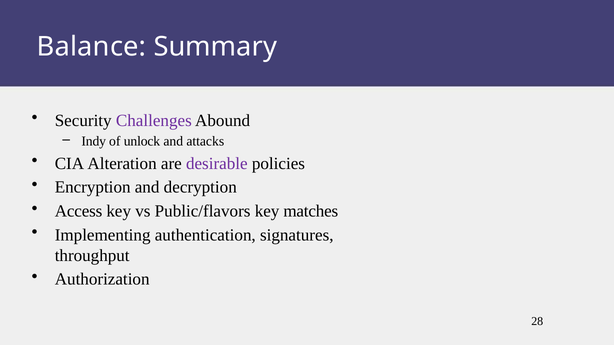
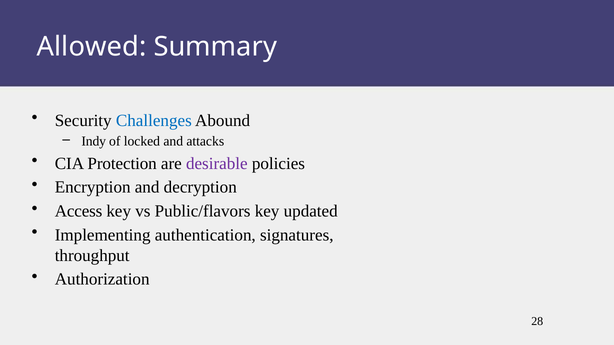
Balance: Balance -> Allowed
Challenges colour: purple -> blue
unlock: unlock -> locked
Alteration: Alteration -> Protection
matches: matches -> updated
